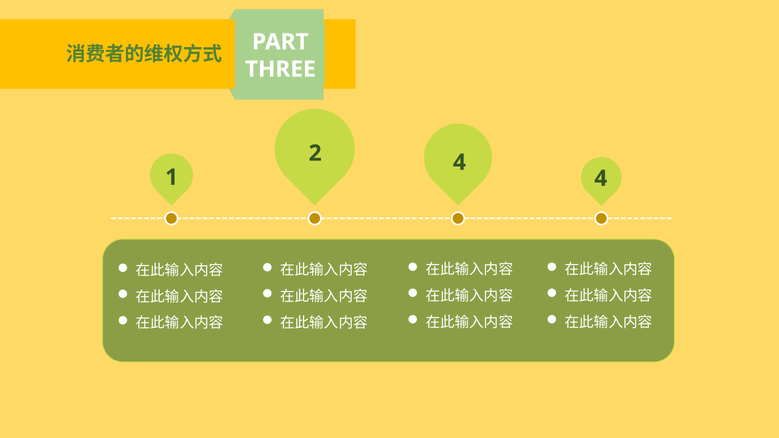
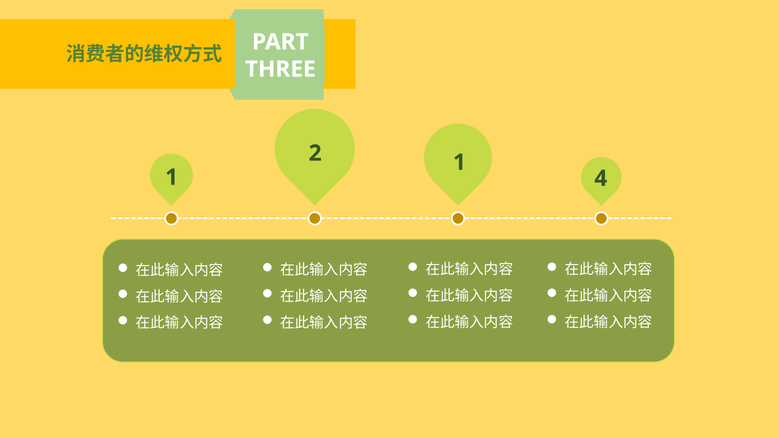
2 4: 4 -> 1
